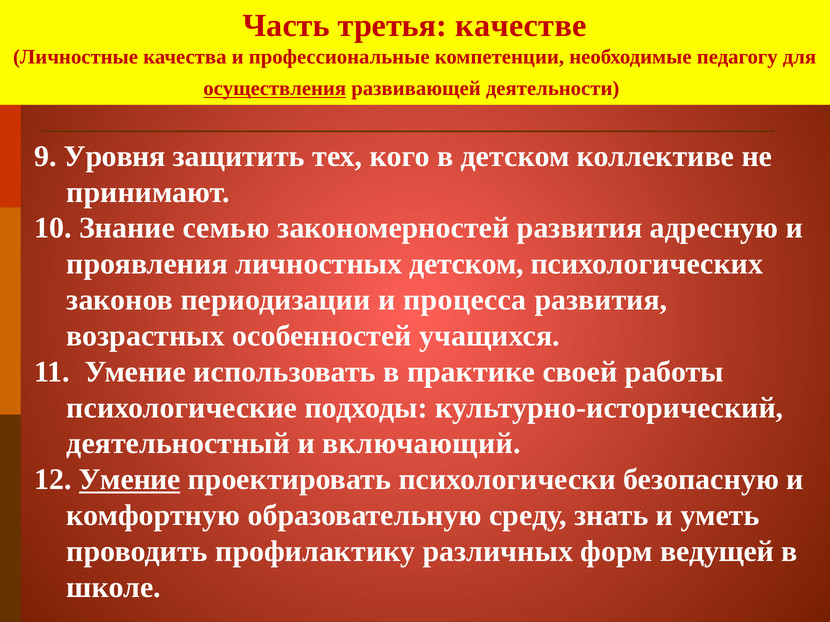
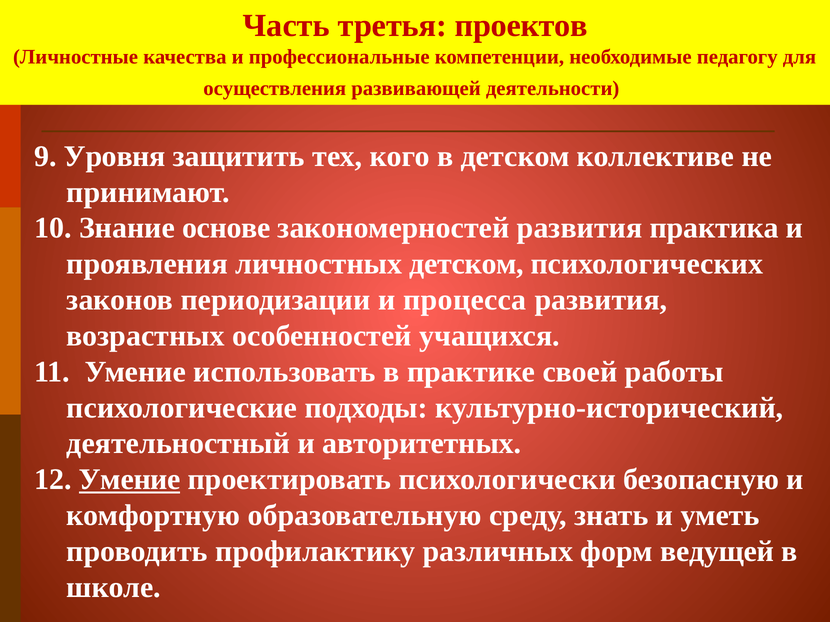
качестве: качестве -> проектов
осуществления underline: present -> none
семью: семью -> основе
адресную: адресную -> практика
включающий: включающий -> авторитетных
